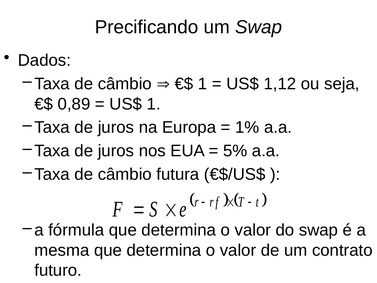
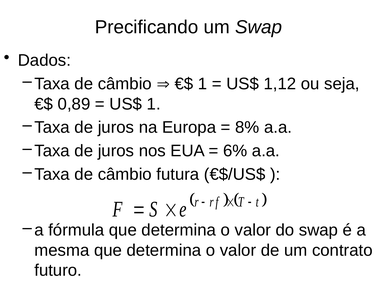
1%: 1% -> 8%
5%: 5% -> 6%
